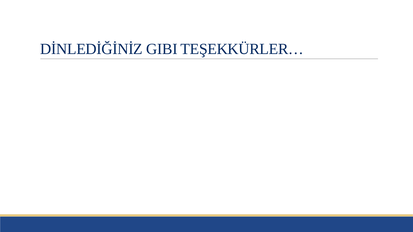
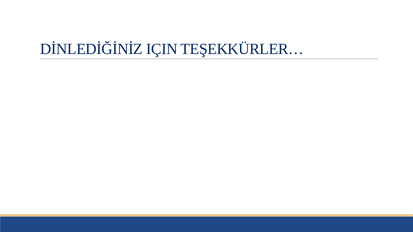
GIBI: GIBI -> IÇIN
